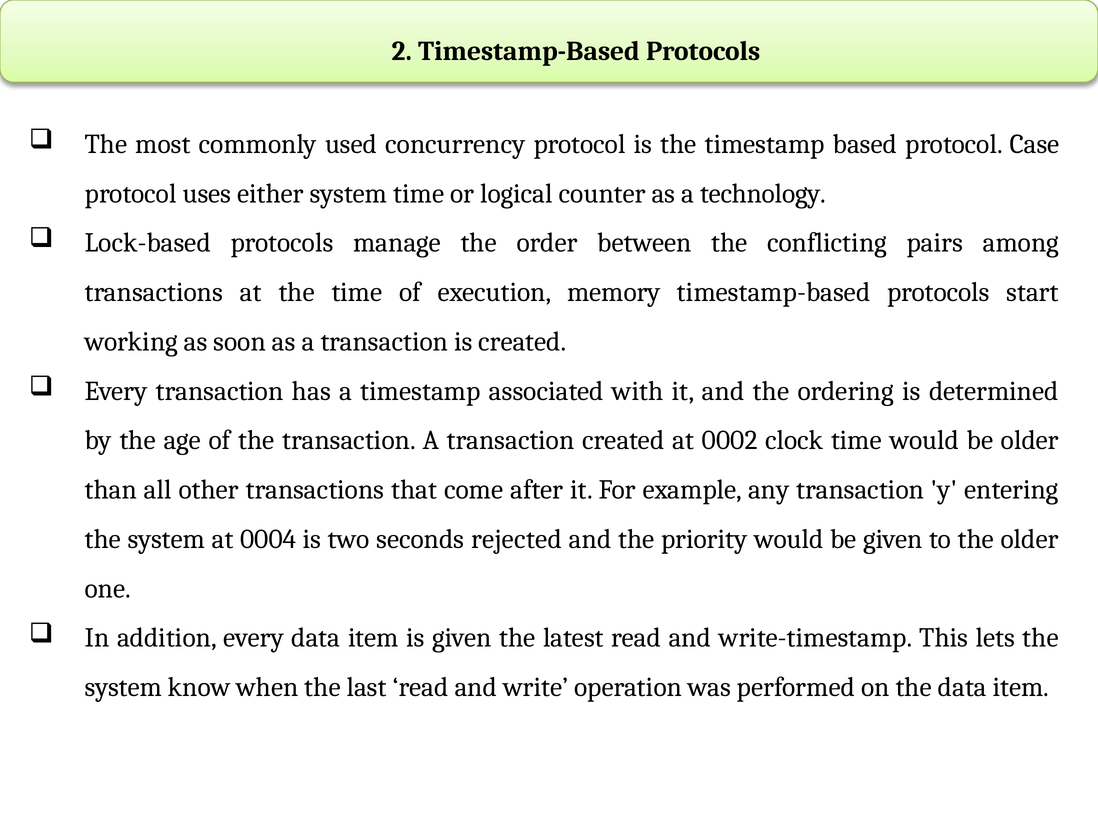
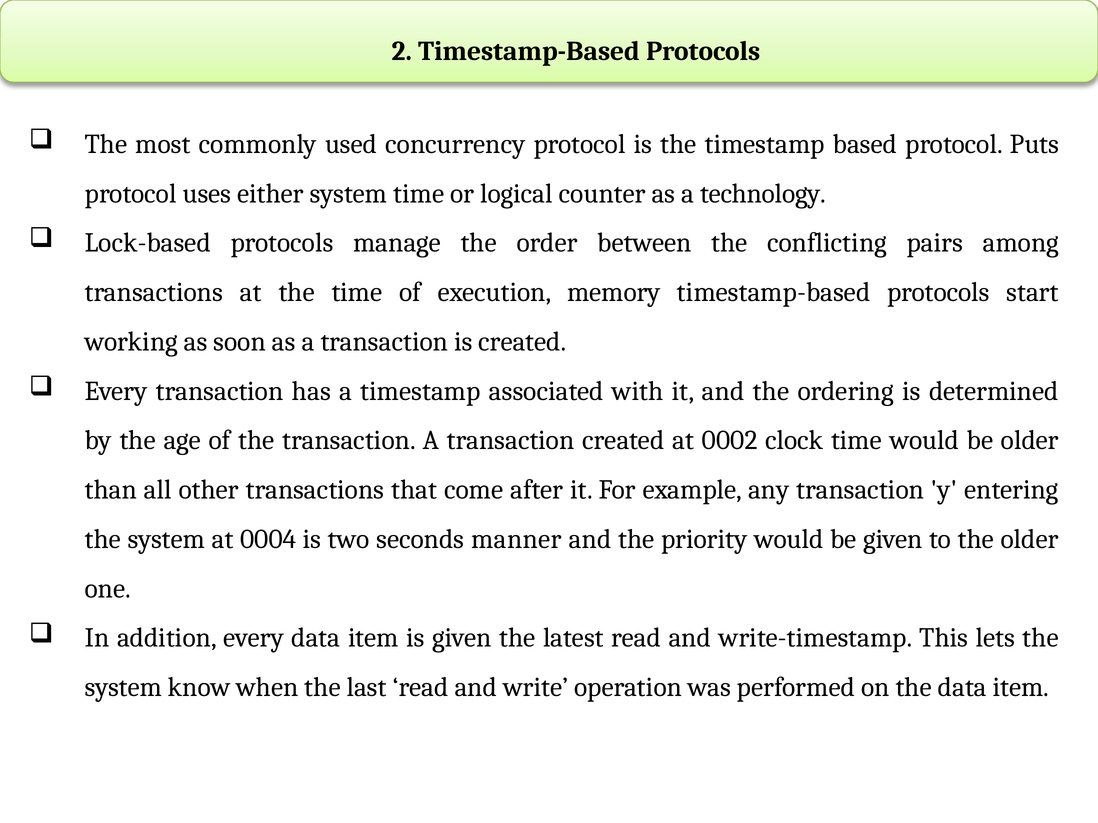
Case: Case -> Puts
rejected: rejected -> manner
